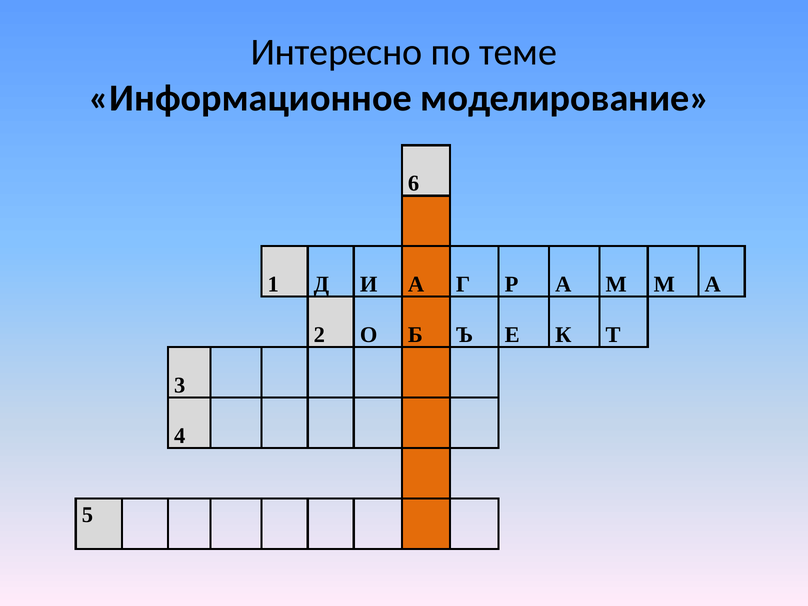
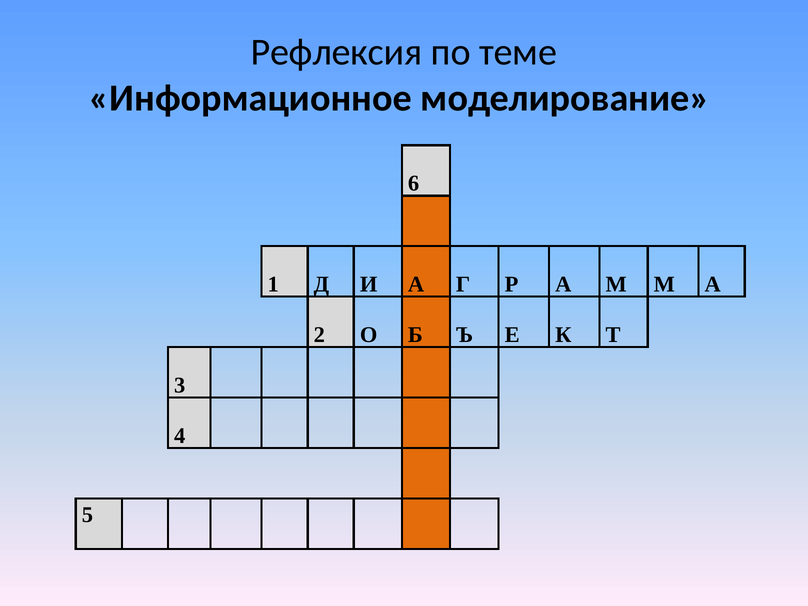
Интересно: Интересно -> Рефлексия
